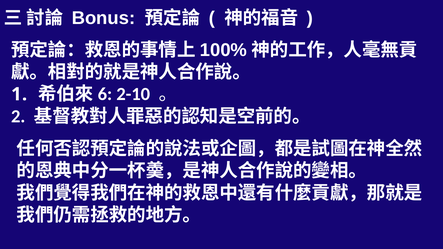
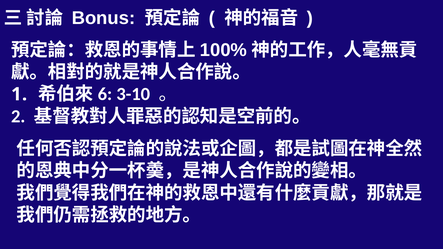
2-10: 2-10 -> 3-10
